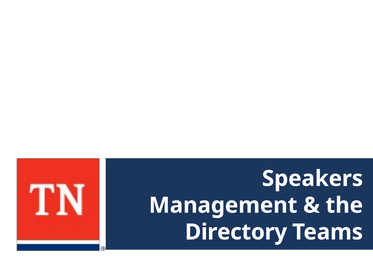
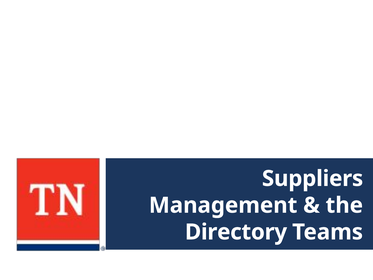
Speakers: Speakers -> Suppliers
